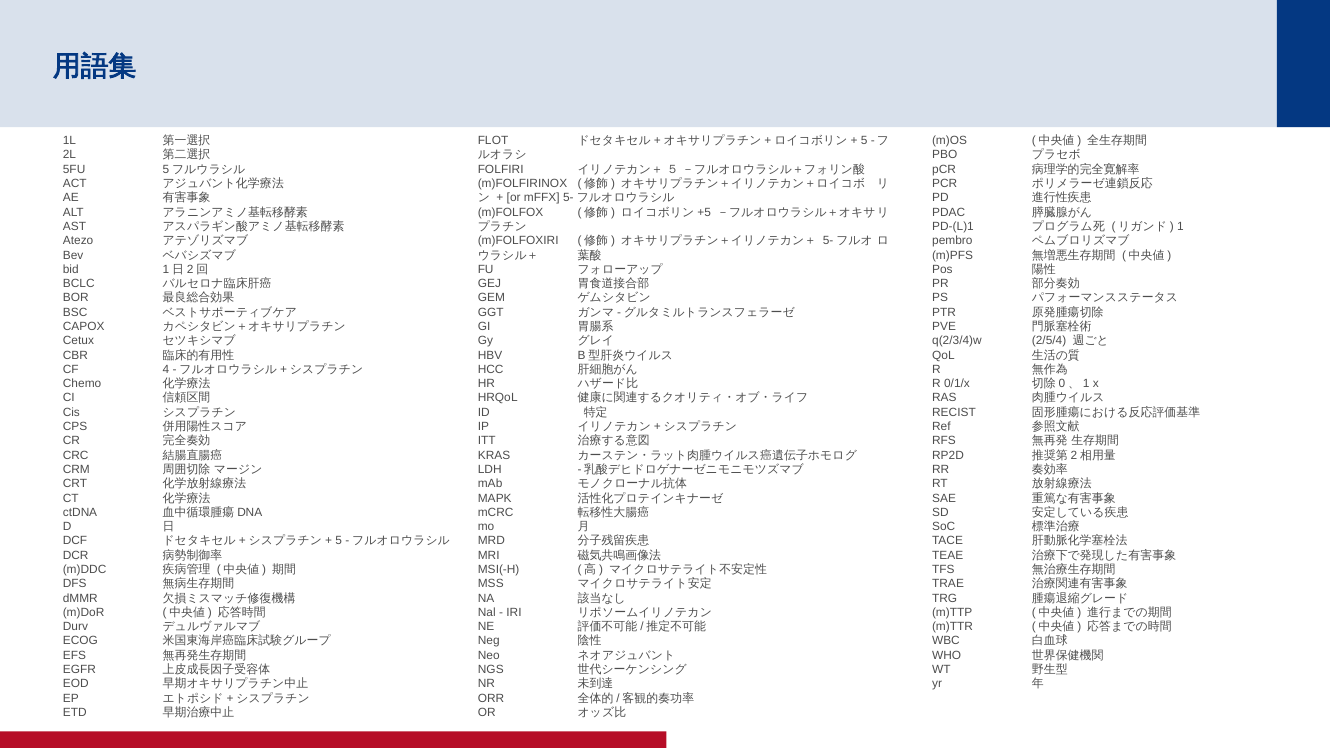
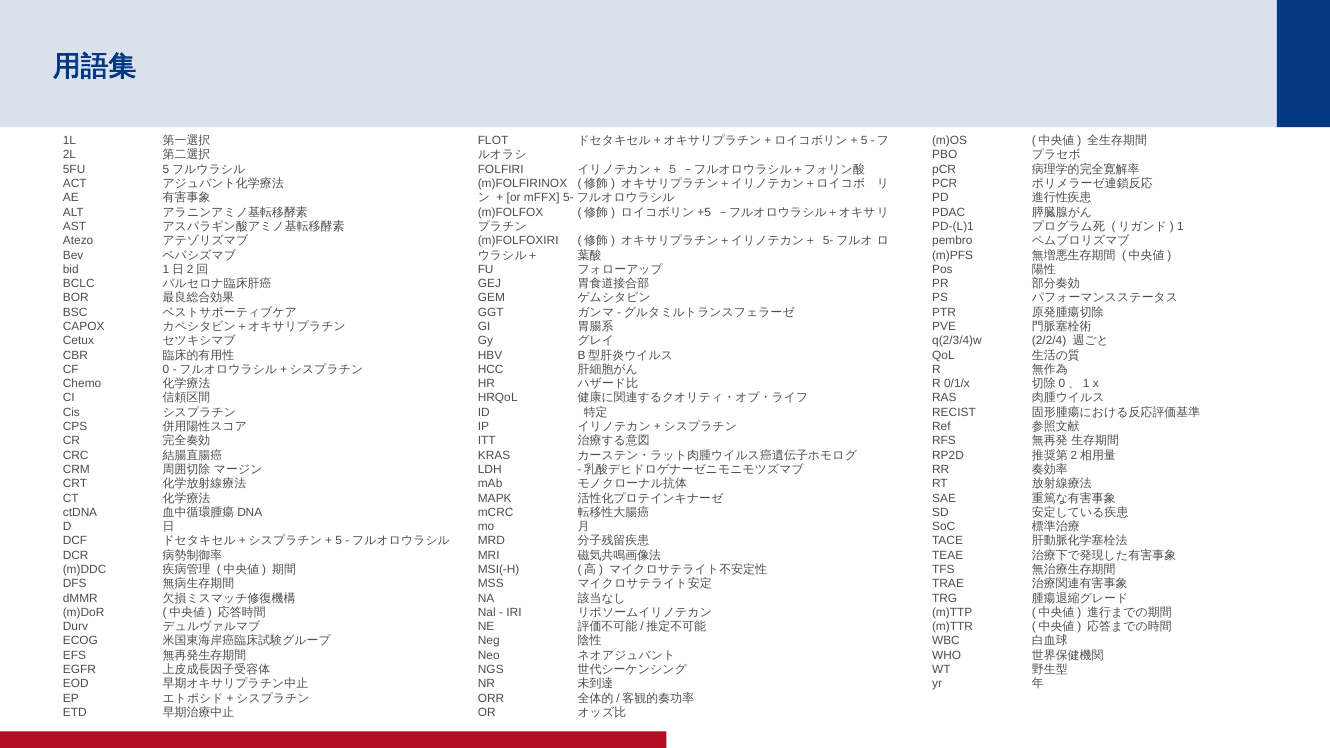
2/5/4: 2/5/4 -> 2/2/4
4: 4 -> 0
